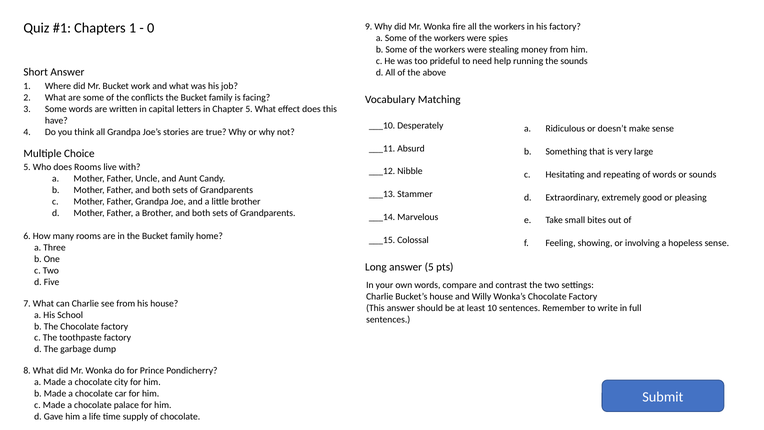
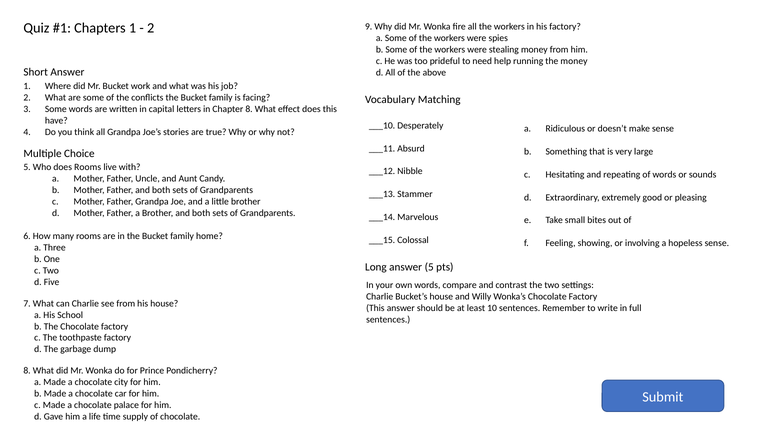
0 at (151, 28): 0 -> 2
the sounds: sounds -> money
Chapter 5: 5 -> 8
